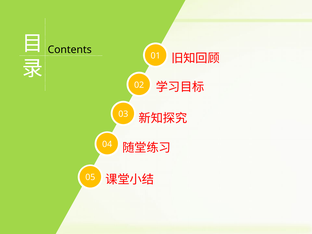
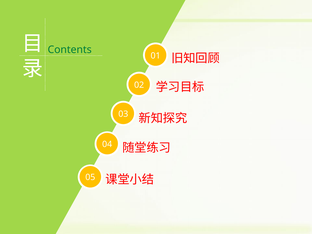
Contents colour: black -> green
